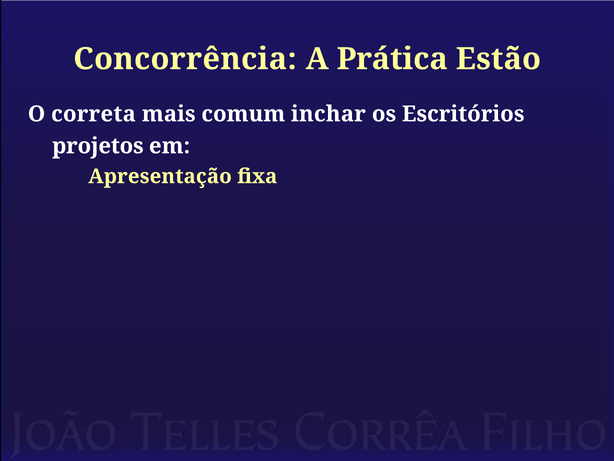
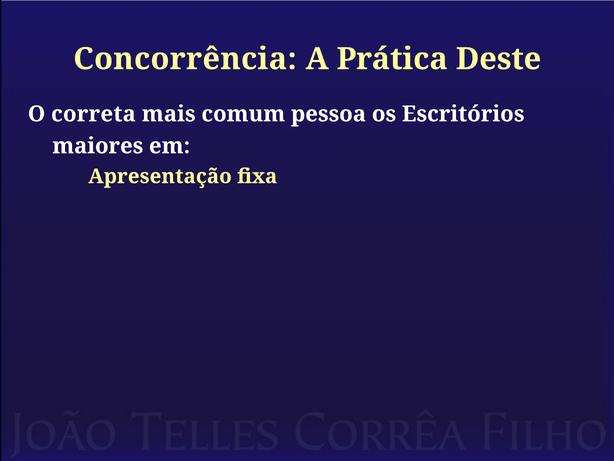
Estão: Estão -> Deste
inchar: inchar -> pessoa
projetos: projetos -> maiores
